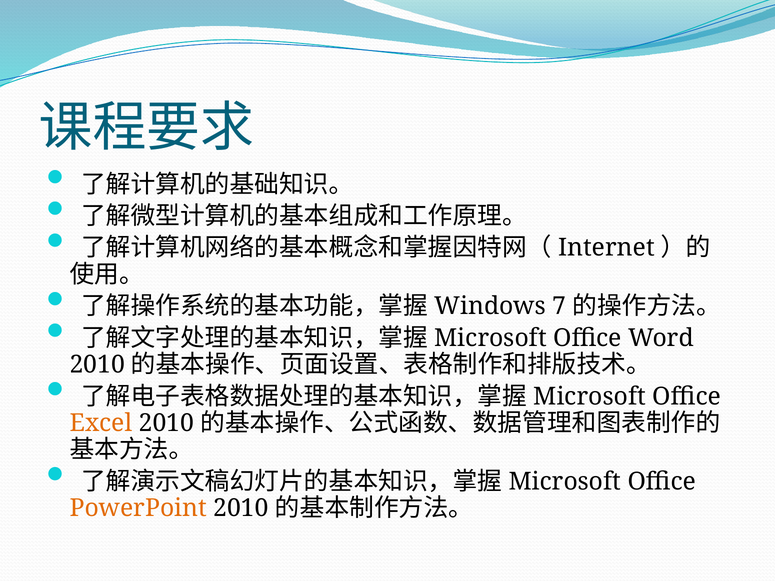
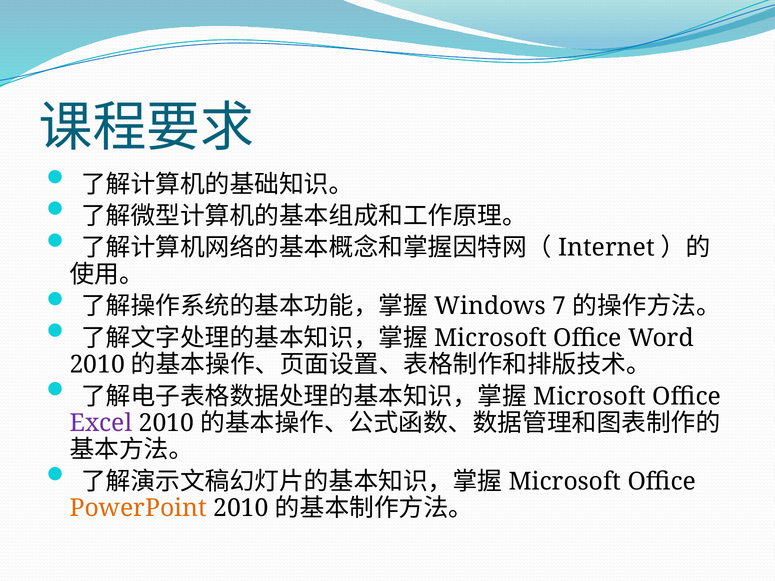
Excel colour: orange -> purple
